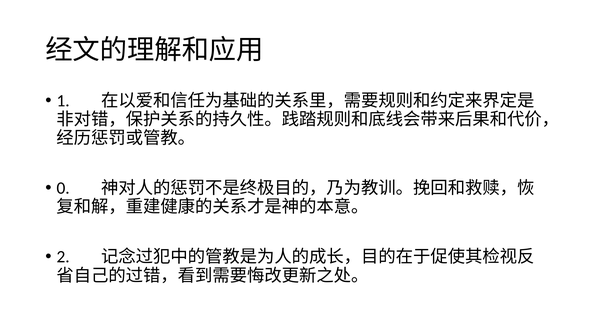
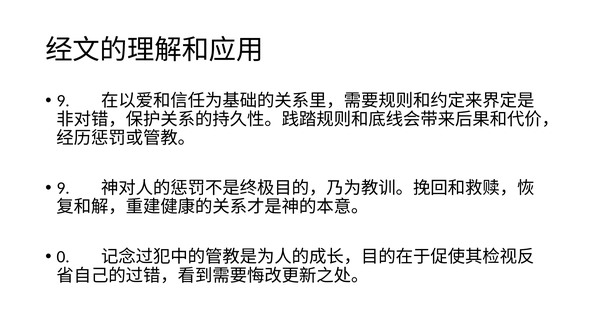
1 at (63, 101): 1 -> 9
0 at (63, 188): 0 -> 9
2: 2 -> 0
